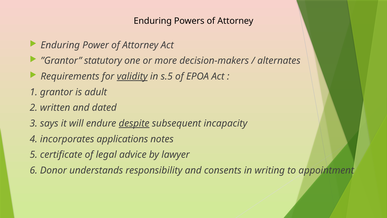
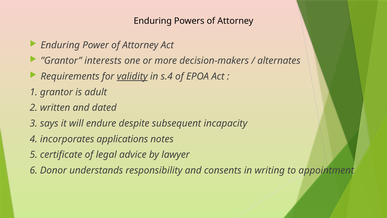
statutory: statutory -> interests
s.5: s.5 -> s.4
despite underline: present -> none
